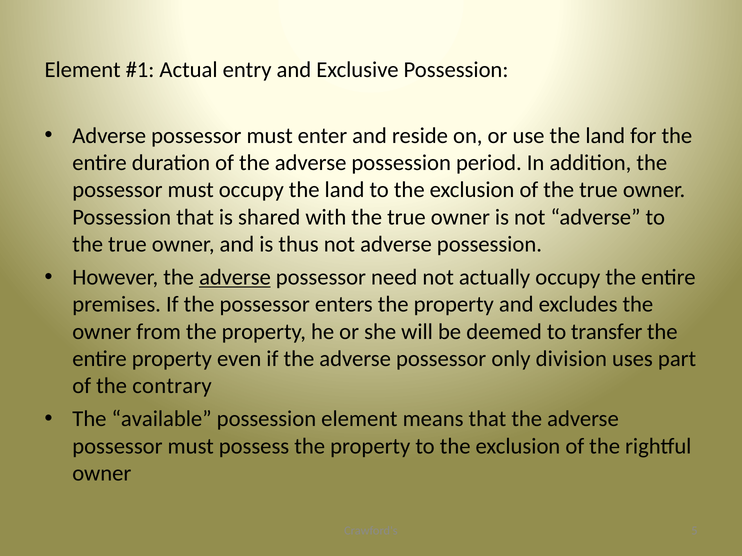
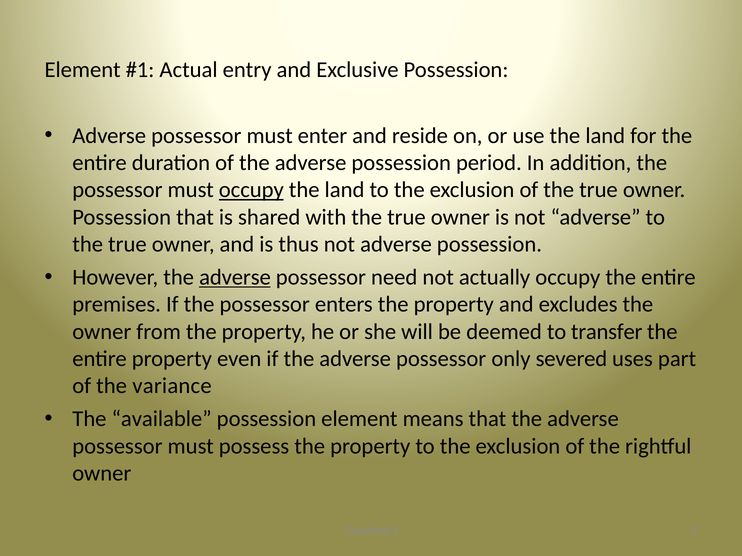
occupy at (251, 190) underline: none -> present
division: division -> severed
contrary: contrary -> variance
